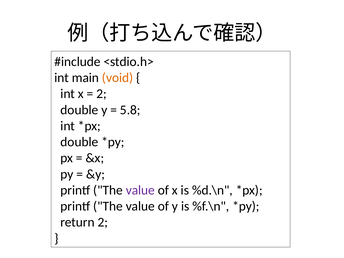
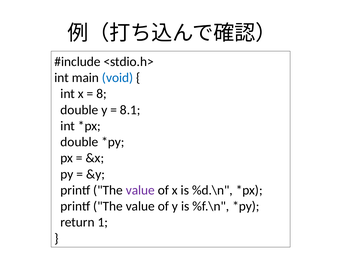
void colour: orange -> blue
2 at (102, 94): 2 -> 8
5.8: 5.8 -> 8.1
return 2: 2 -> 1
